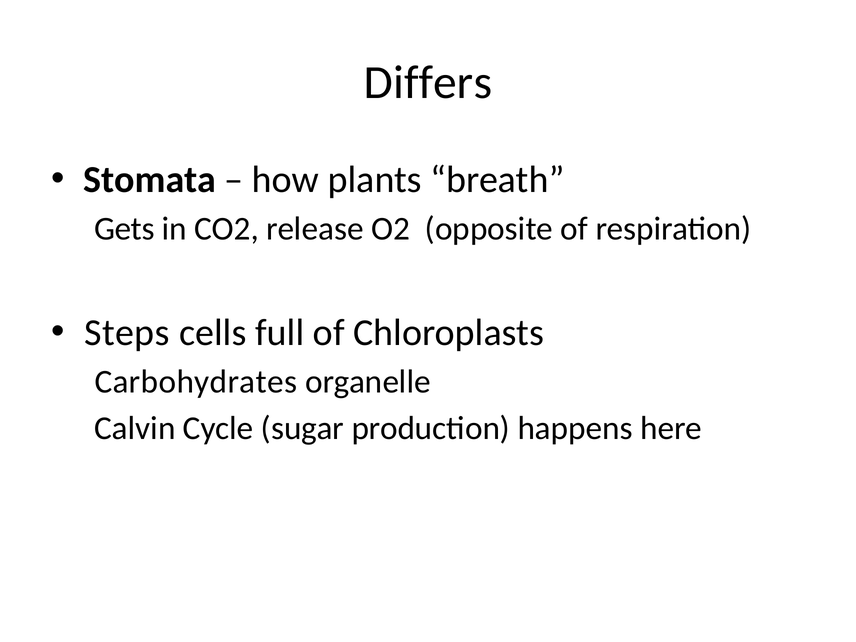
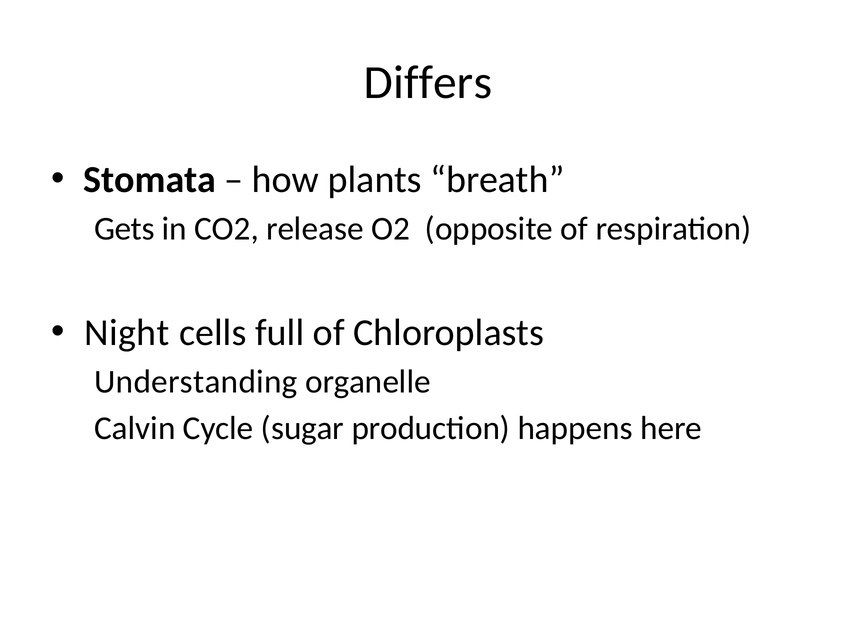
Steps: Steps -> Night
Carbohydrates: Carbohydrates -> Understanding
